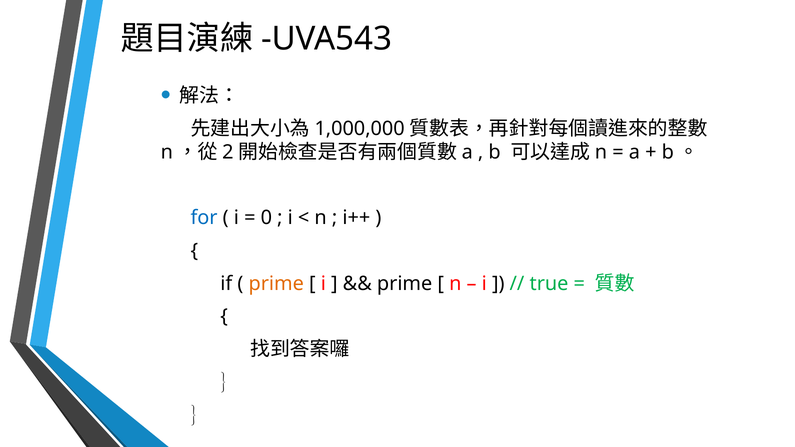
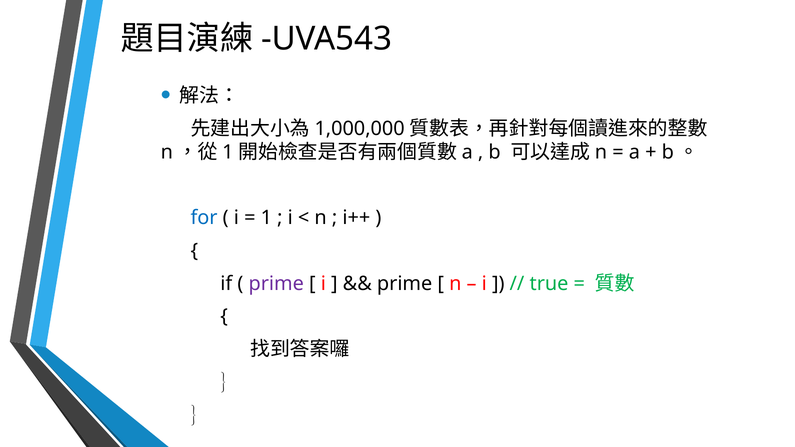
2 at (228, 152): 2 -> 1
0 at (266, 218): 0 -> 1
prime at (276, 284) colour: orange -> purple
